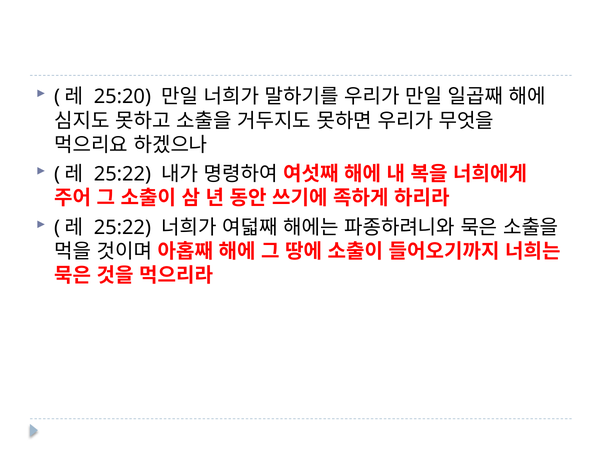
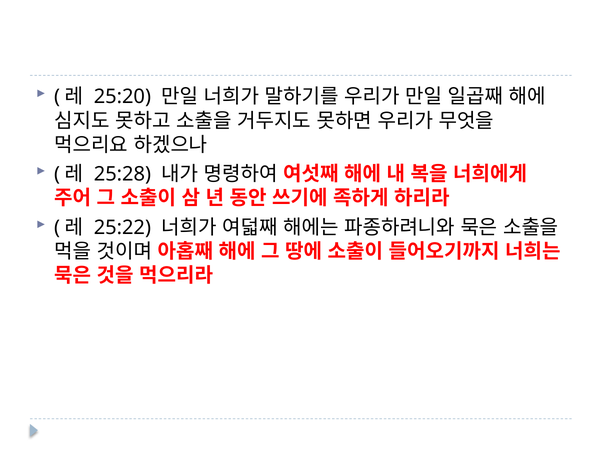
25:22 at (122, 174): 25:22 -> 25:28
